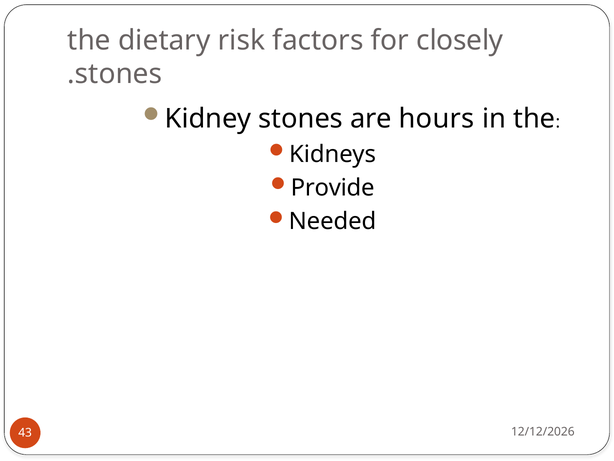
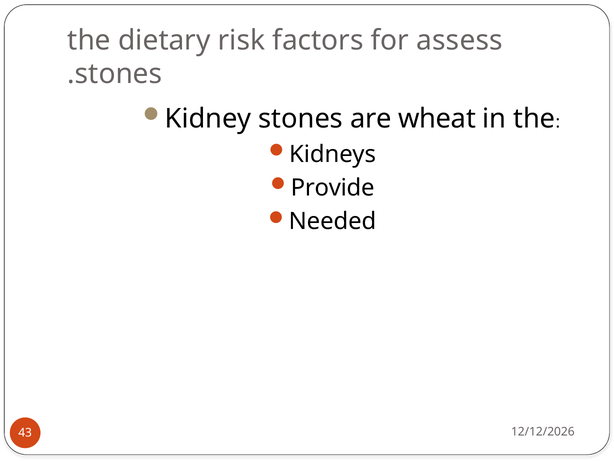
closely: closely -> assess
hours: hours -> wheat
